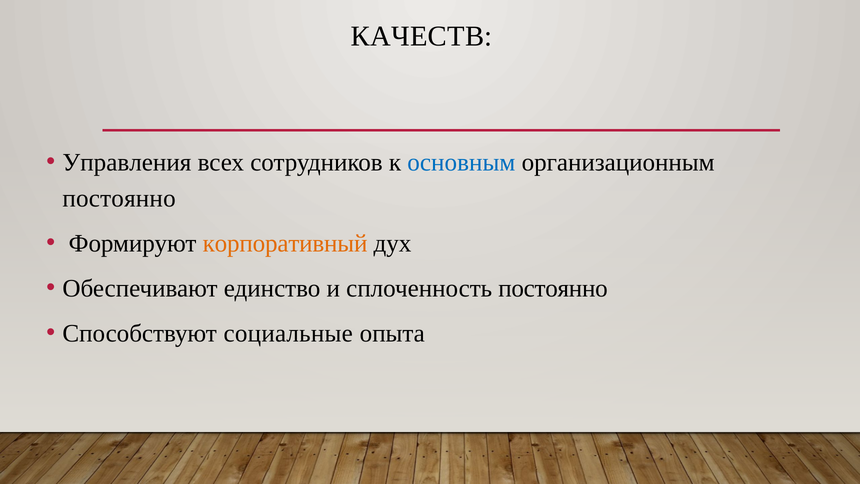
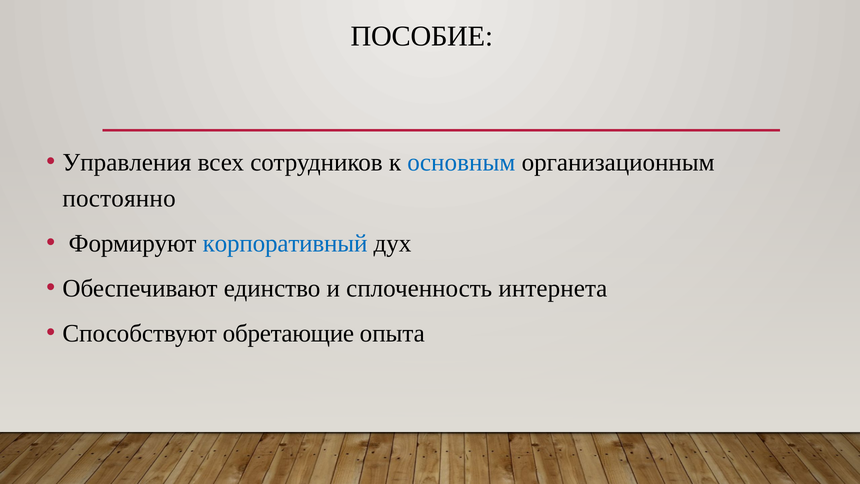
КАЧЕСТВ: КАЧЕСТВ -> ПОСОБИЕ
корпоративный colour: orange -> blue
сплоченность постоянно: постоянно -> интернета
социальные: социальные -> обретающие
